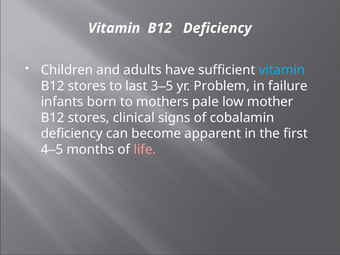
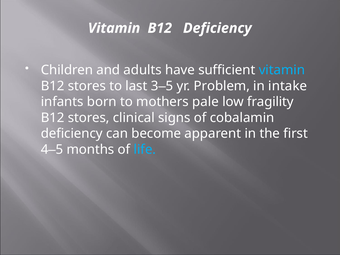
failure: failure -> intake
mother: mother -> fragility
life colour: pink -> light blue
